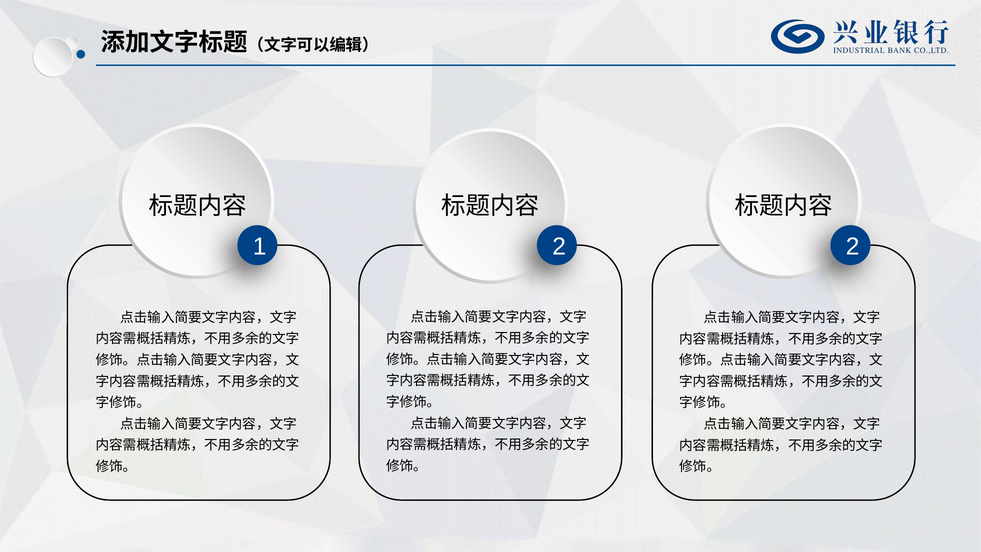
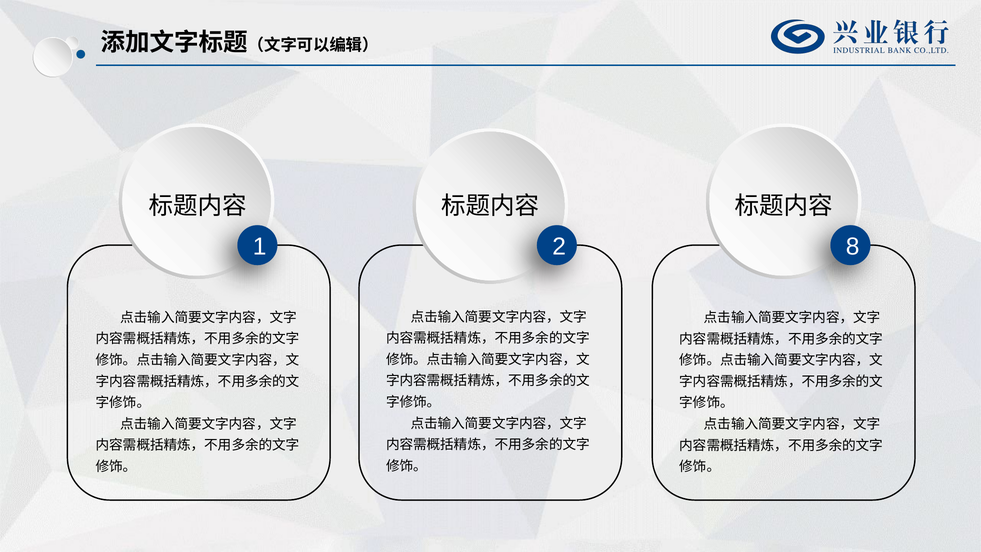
2 2: 2 -> 8
